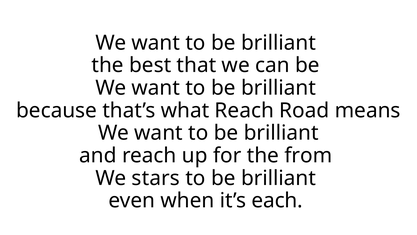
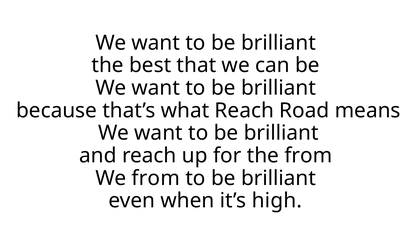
We stars: stars -> from
each: each -> high
